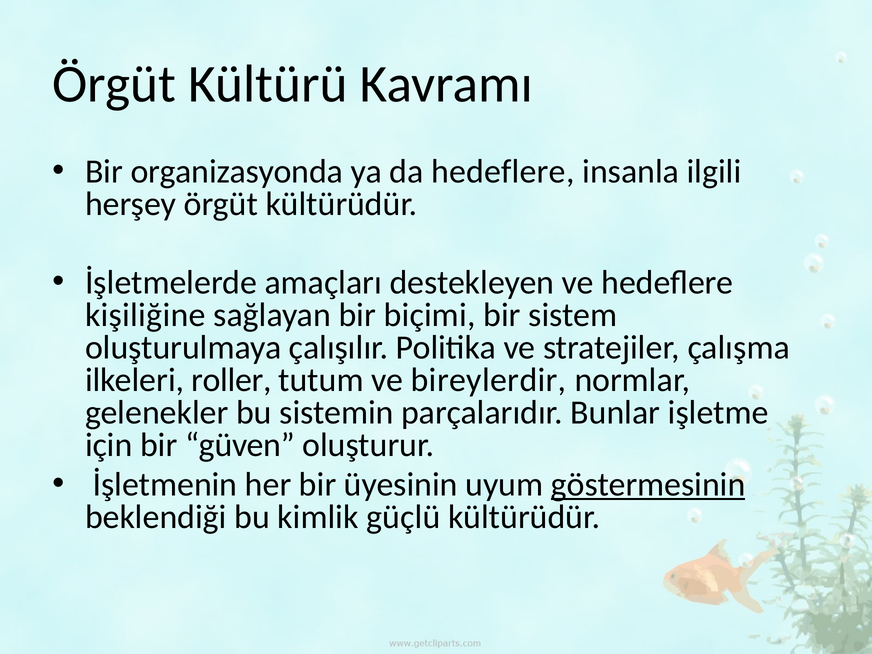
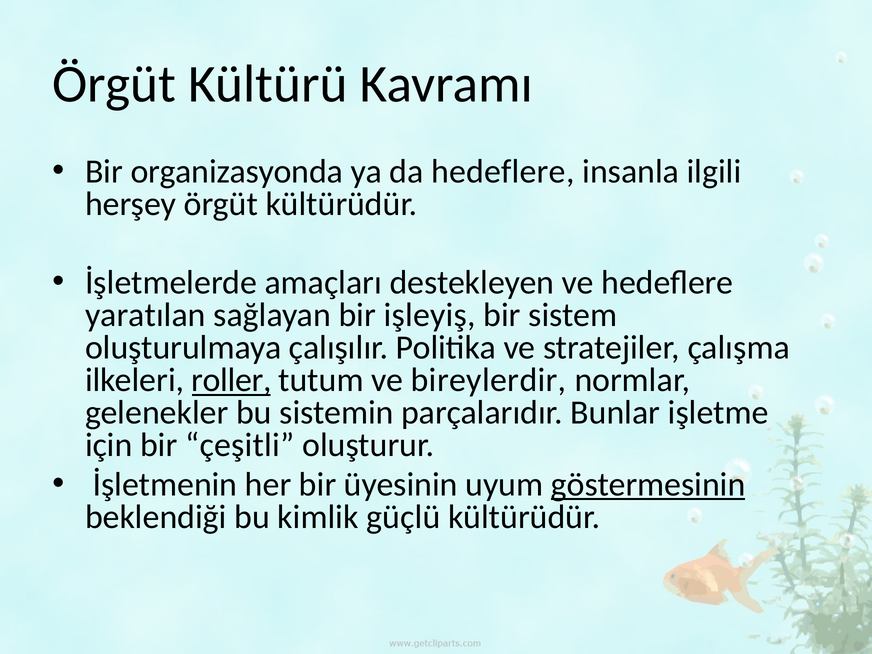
kişiliğine: kişiliğine -> yaratılan
biçimi: biçimi -> işleyiş
roller underline: none -> present
güven: güven -> çeşitli
